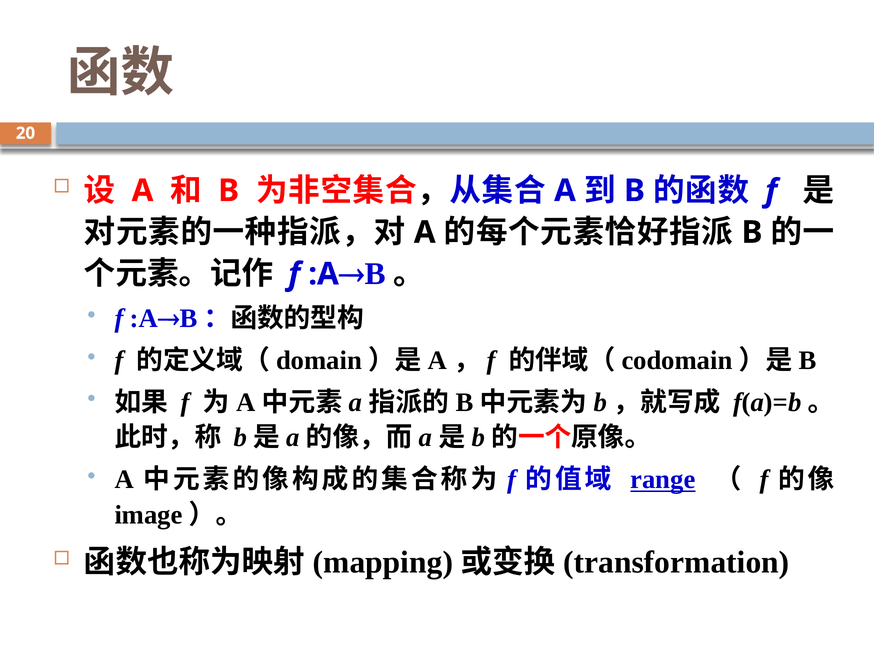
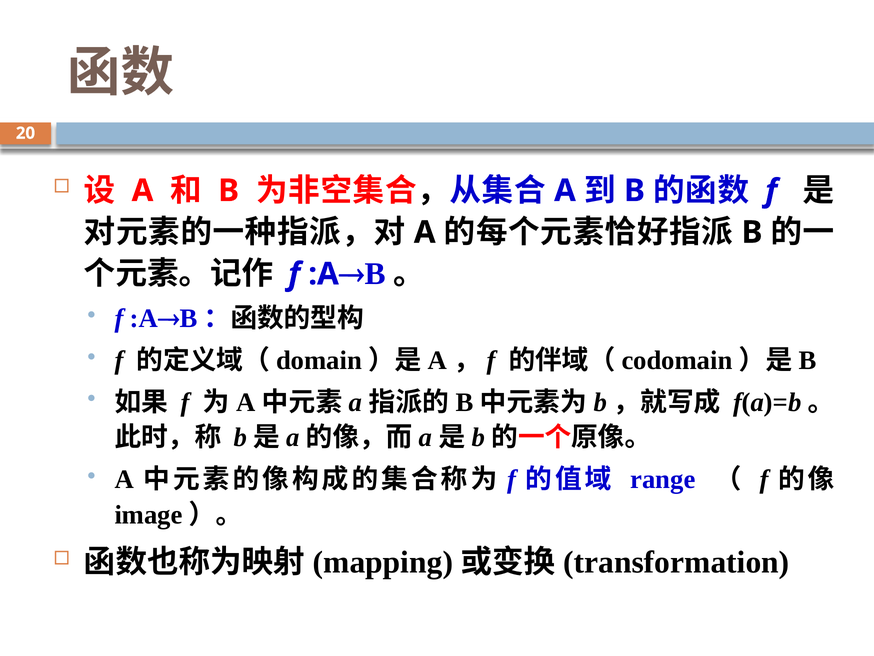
range underline: present -> none
